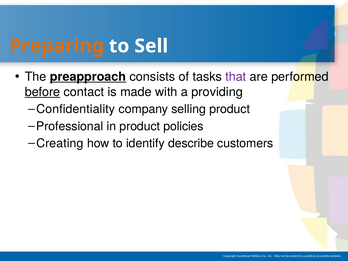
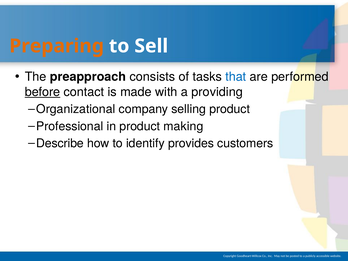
preapproach underline: present -> none
that colour: purple -> blue
Confidentiality: Confidentiality -> Organizational
policies: policies -> making
Creating: Creating -> Describe
describe: describe -> provides
